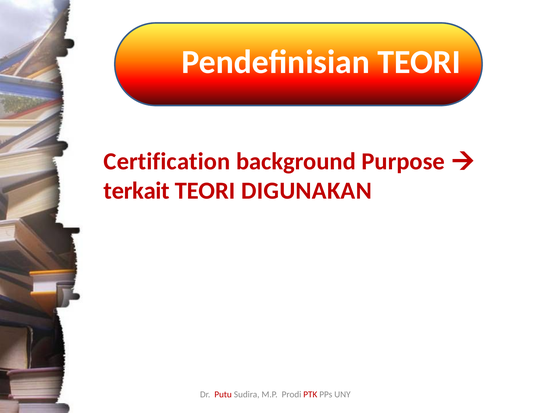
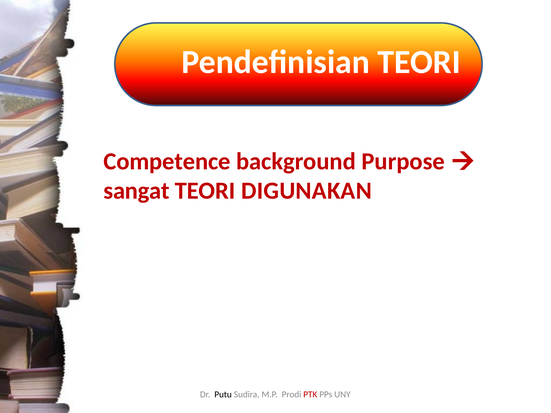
Certification: Certification -> Competence
terkait: terkait -> sangat
Putu colour: red -> black
